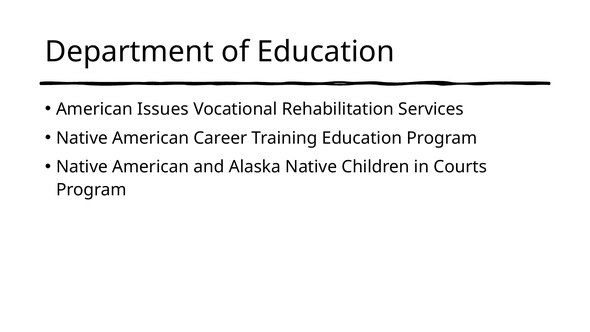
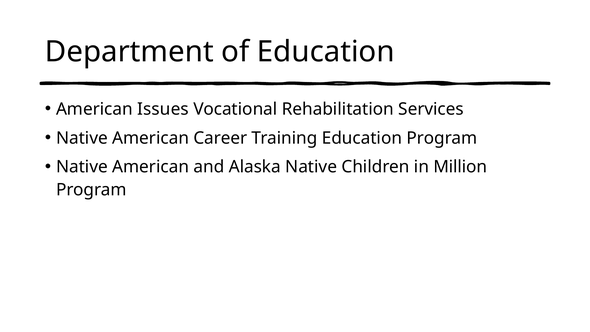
Courts: Courts -> Million
